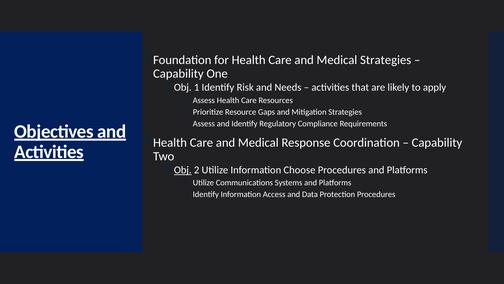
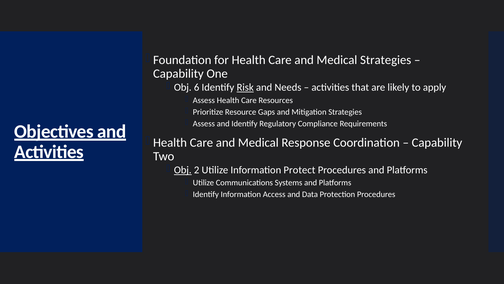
1: 1 -> 6
Risk underline: none -> present
Choose: Choose -> Protect
